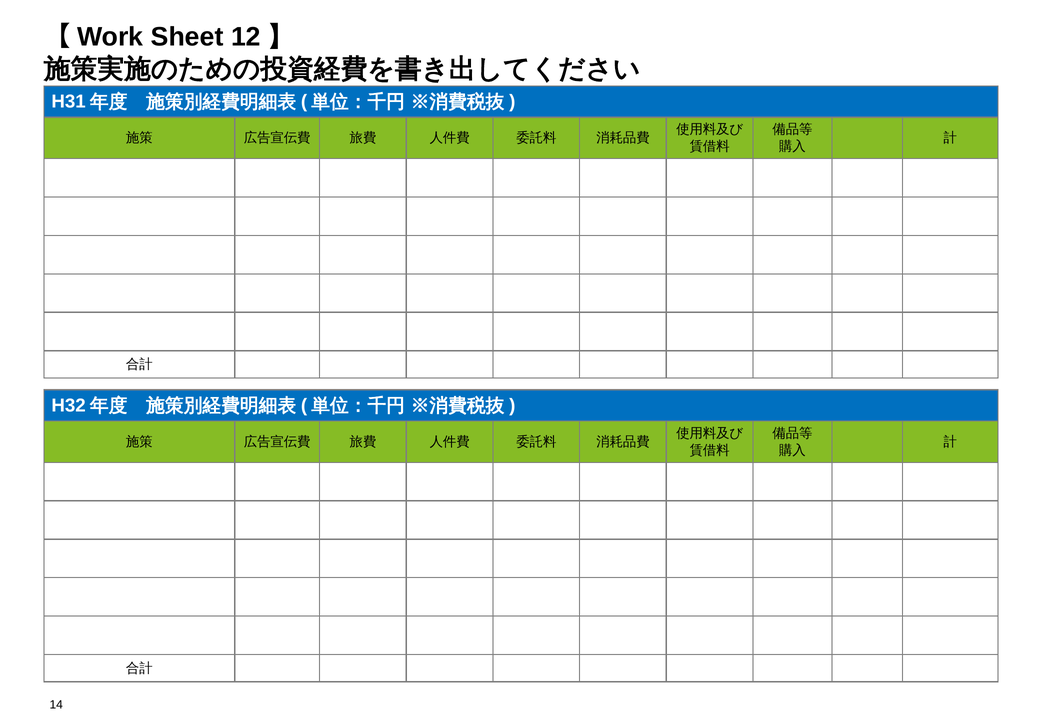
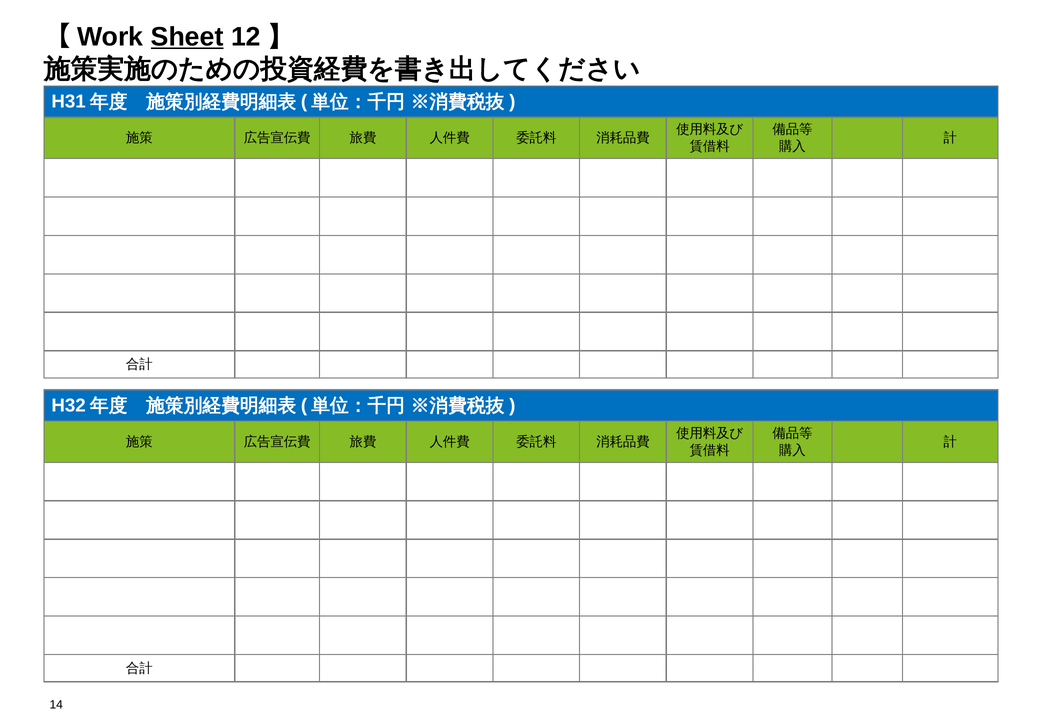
Sheet underline: none -> present
